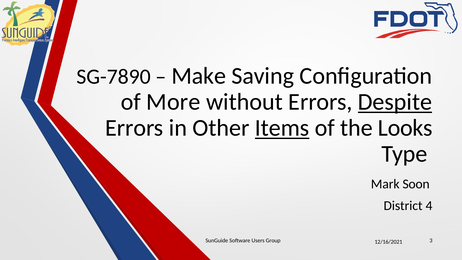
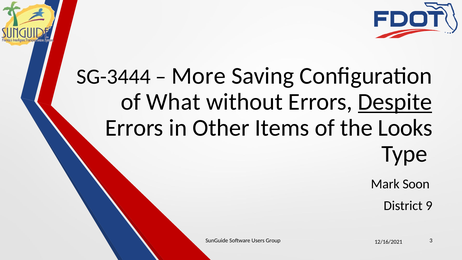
SG-7890: SG-7890 -> SG-3444
Make: Make -> More
More: More -> What
Items underline: present -> none
4: 4 -> 9
